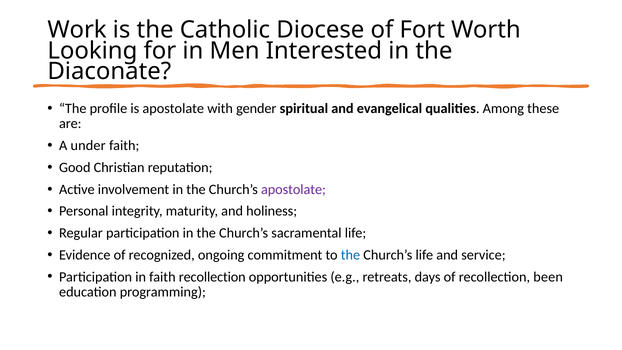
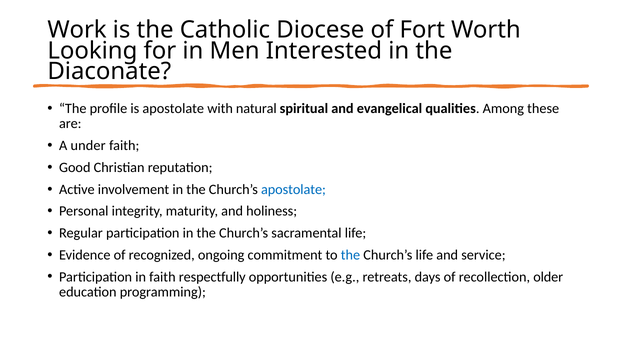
gender: gender -> natural
apostolate at (293, 189) colour: purple -> blue
faith recollection: recollection -> respectfully
been: been -> older
